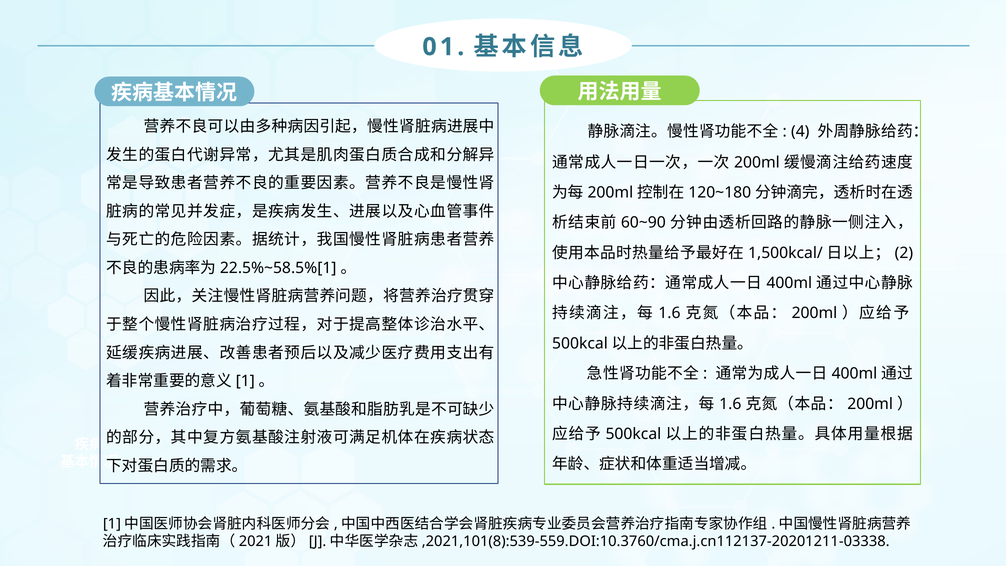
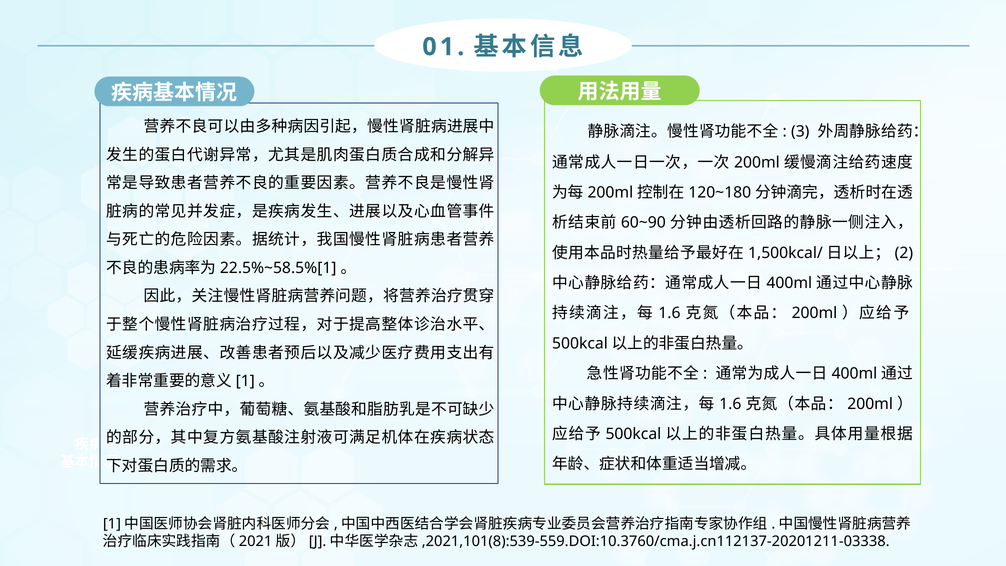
4: 4 -> 3
